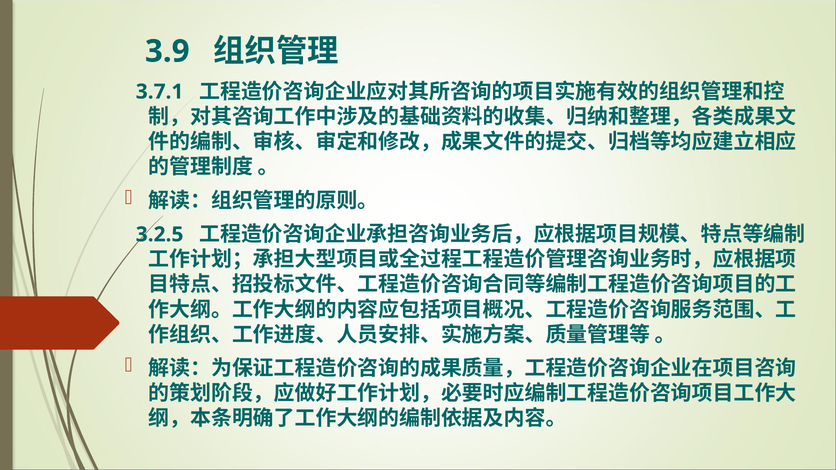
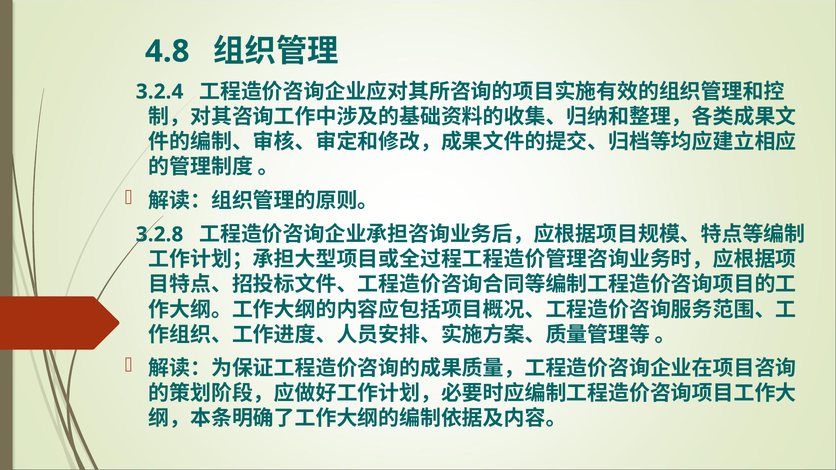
3.9: 3.9 -> 4.8
3.7.1: 3.7.1 -> 3.2.4
3.2.5: 3.2.5 -> 3.2.8
